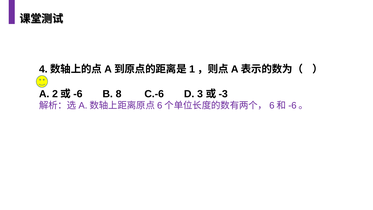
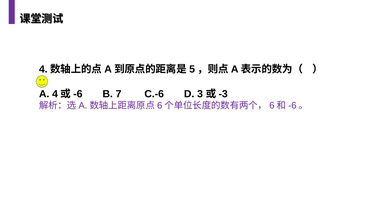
1: 1 -> 5
A 2: 2 -> 4
8: 8 -> 7
